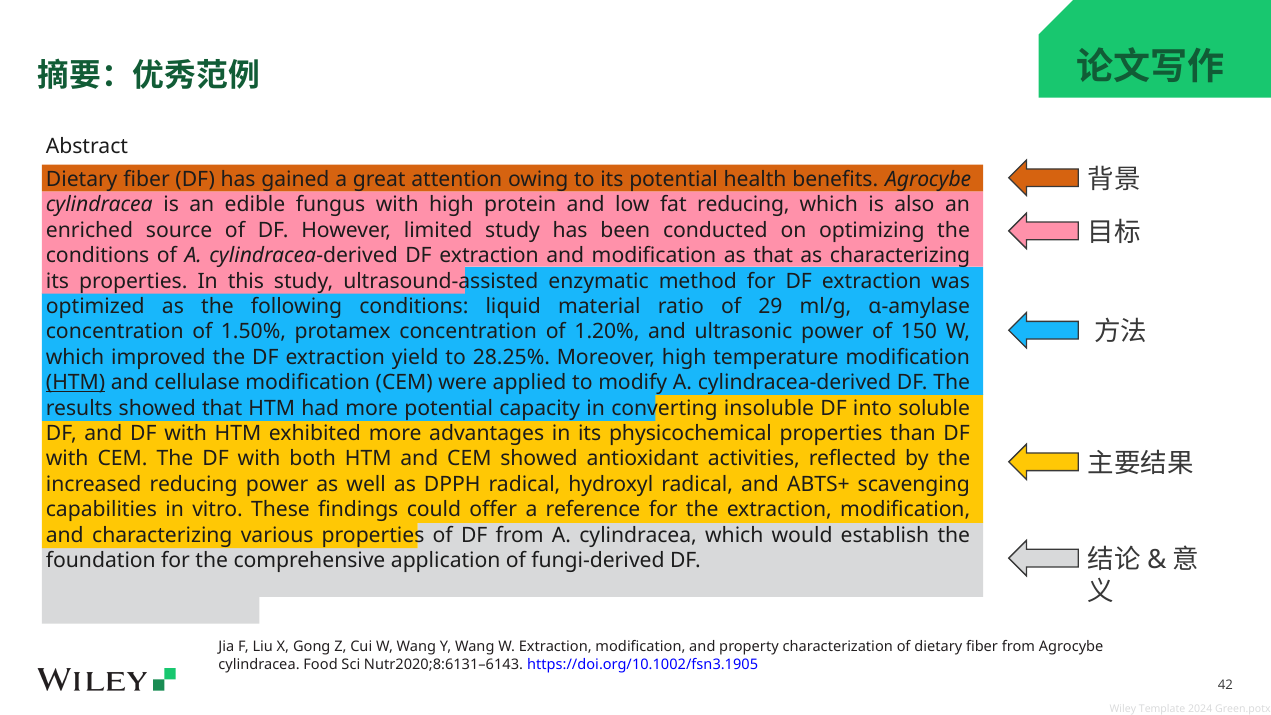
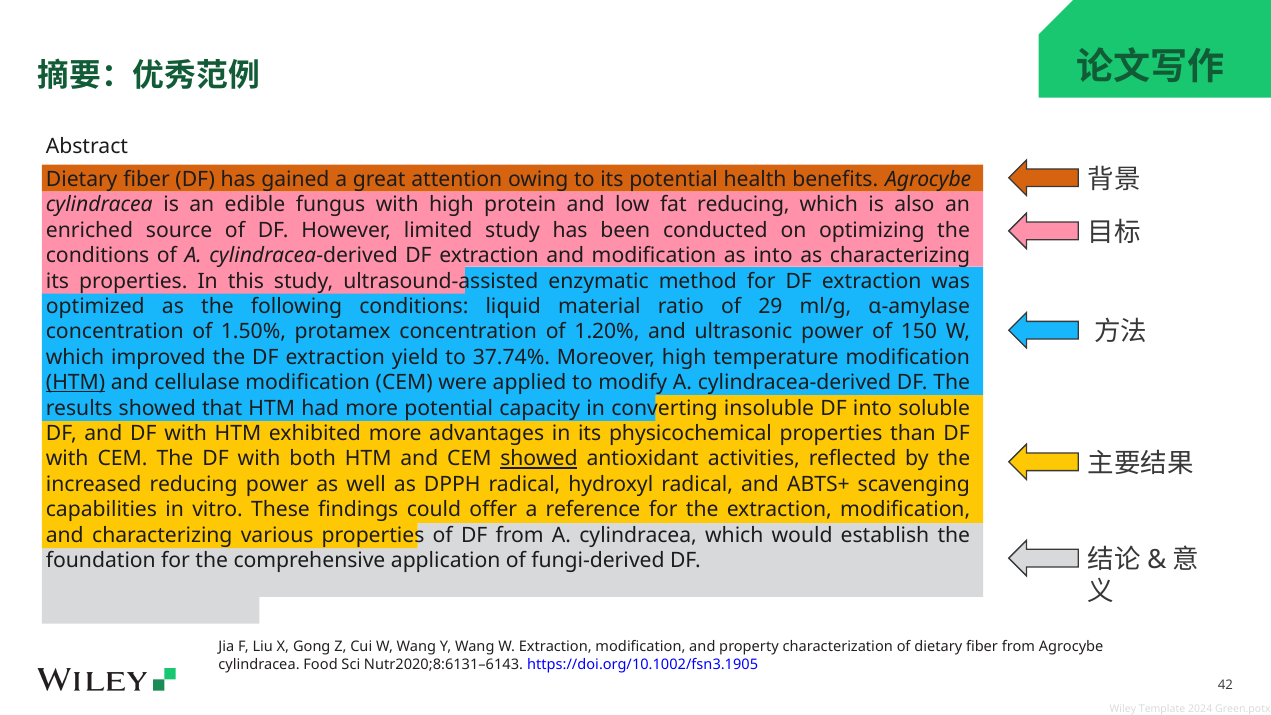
as that: that -> into
28.25%: 28.25% -> 37.74%
showed at (539, 459) underline: none -> present
